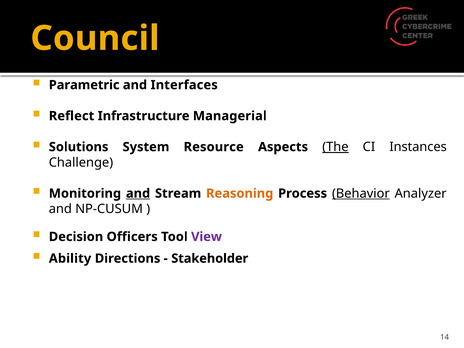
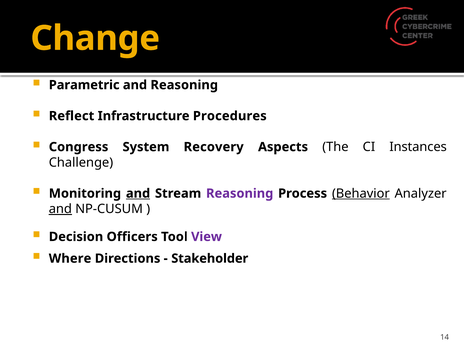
Council: Council -> Change
and Interfaces: Interfaces -> Reasoning
Managerial: Managerial -> Procedures
Solutions: Solutions -> Congress
Resource: Resource -> Recovery
The underline: present -> none
Reasoning at (240, 193) colour: orange -> purple
and at (60, 209) underline: none -> present
Ability: Ability -> Where
